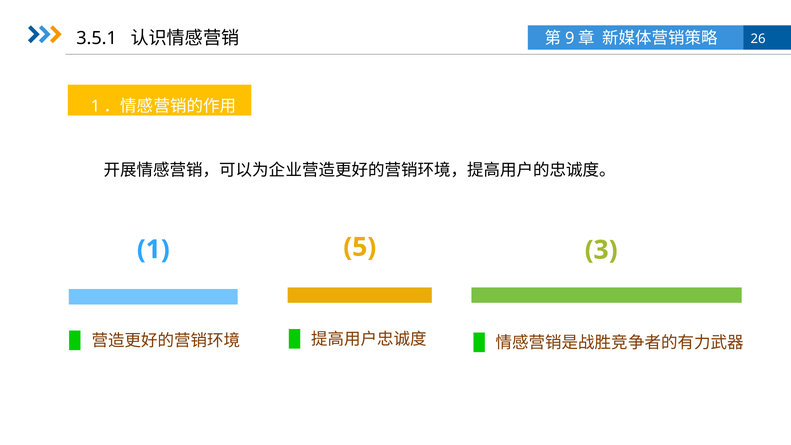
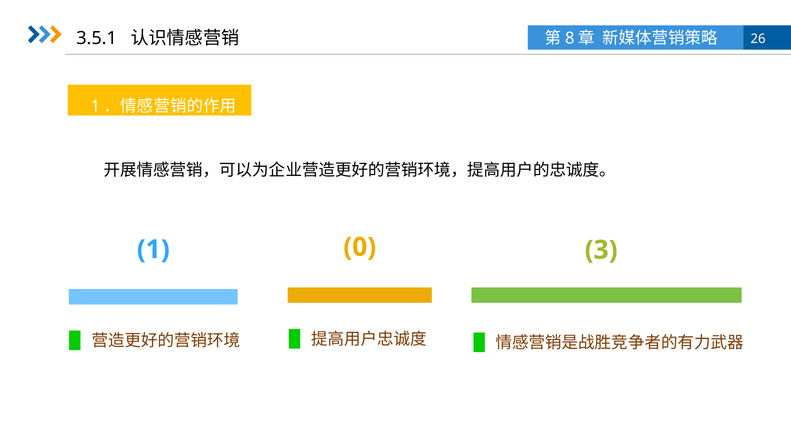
9: 9 -> 8
5: 5 -> 0
